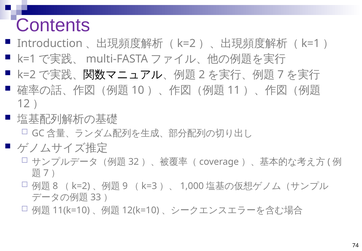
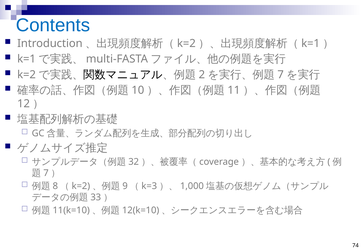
Contents colour: purple -> blue
